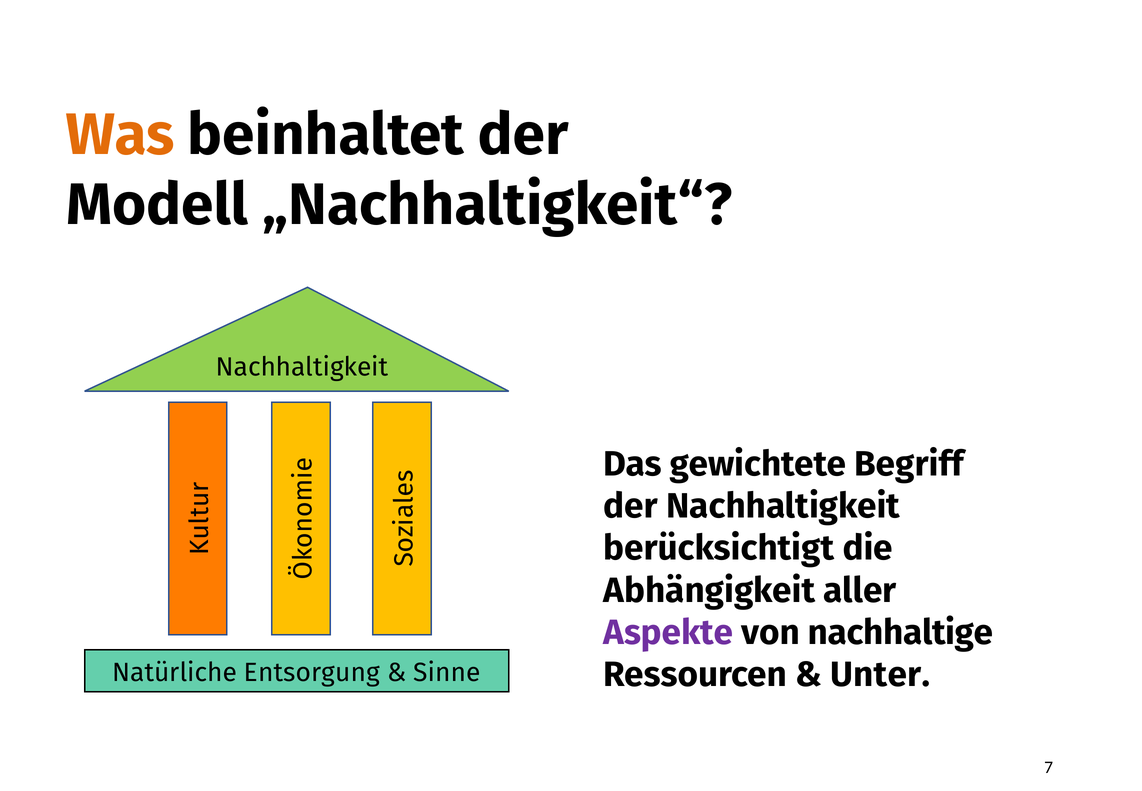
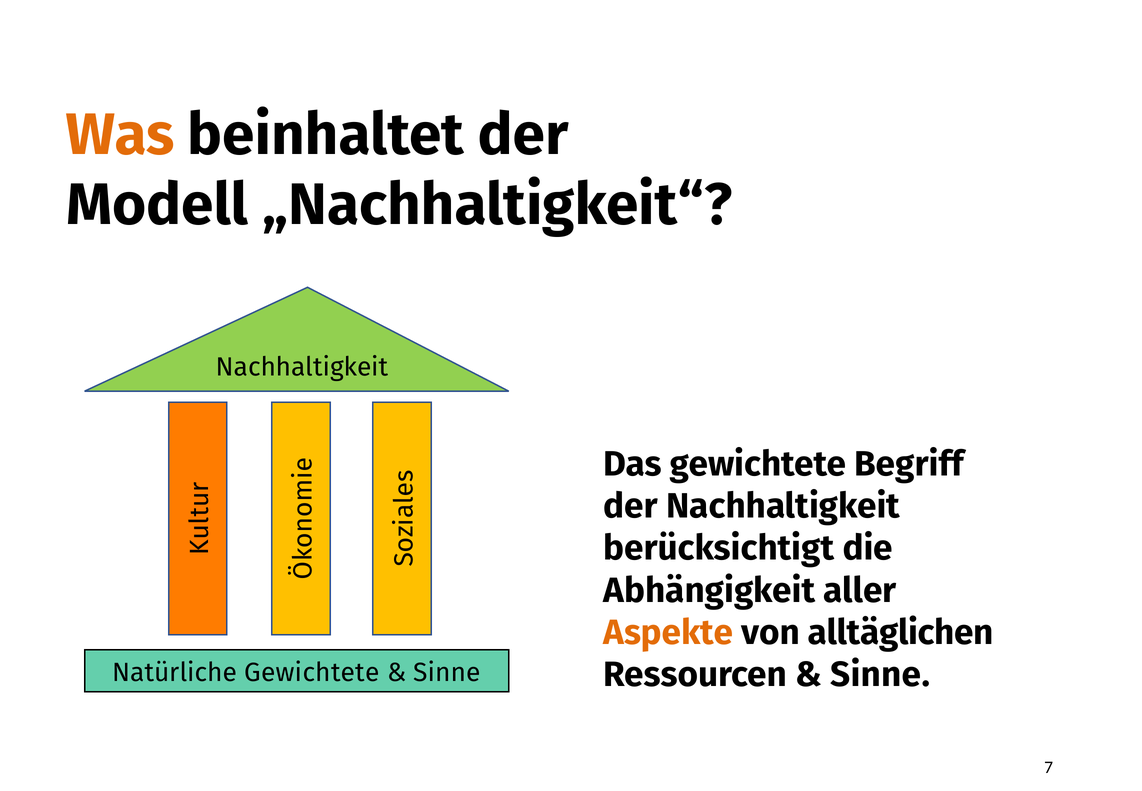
Aspekte colour: purple -> orange
nachhaltige: nachhaltige -> alltäglichen
Unter at (880, 675): Unter -> Sinne
Natürliche Entsorgung: Entsorgung -> Gewichtete
